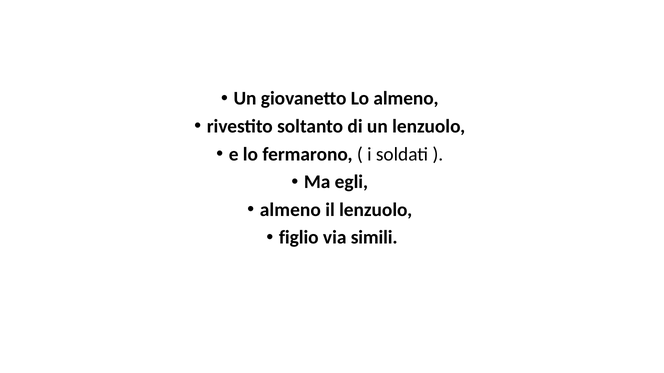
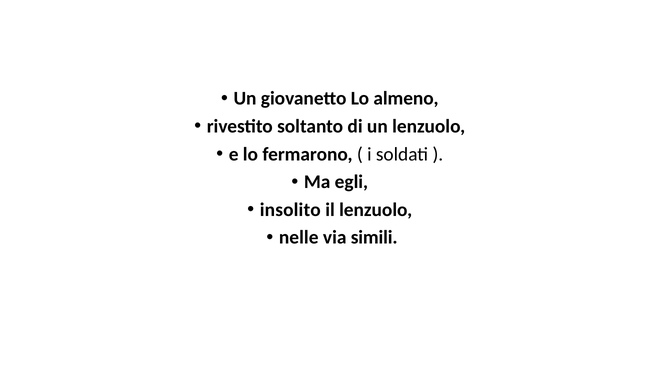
almeno at (290, 210): almeno -> insolito
figlio: figlio -> nelle
